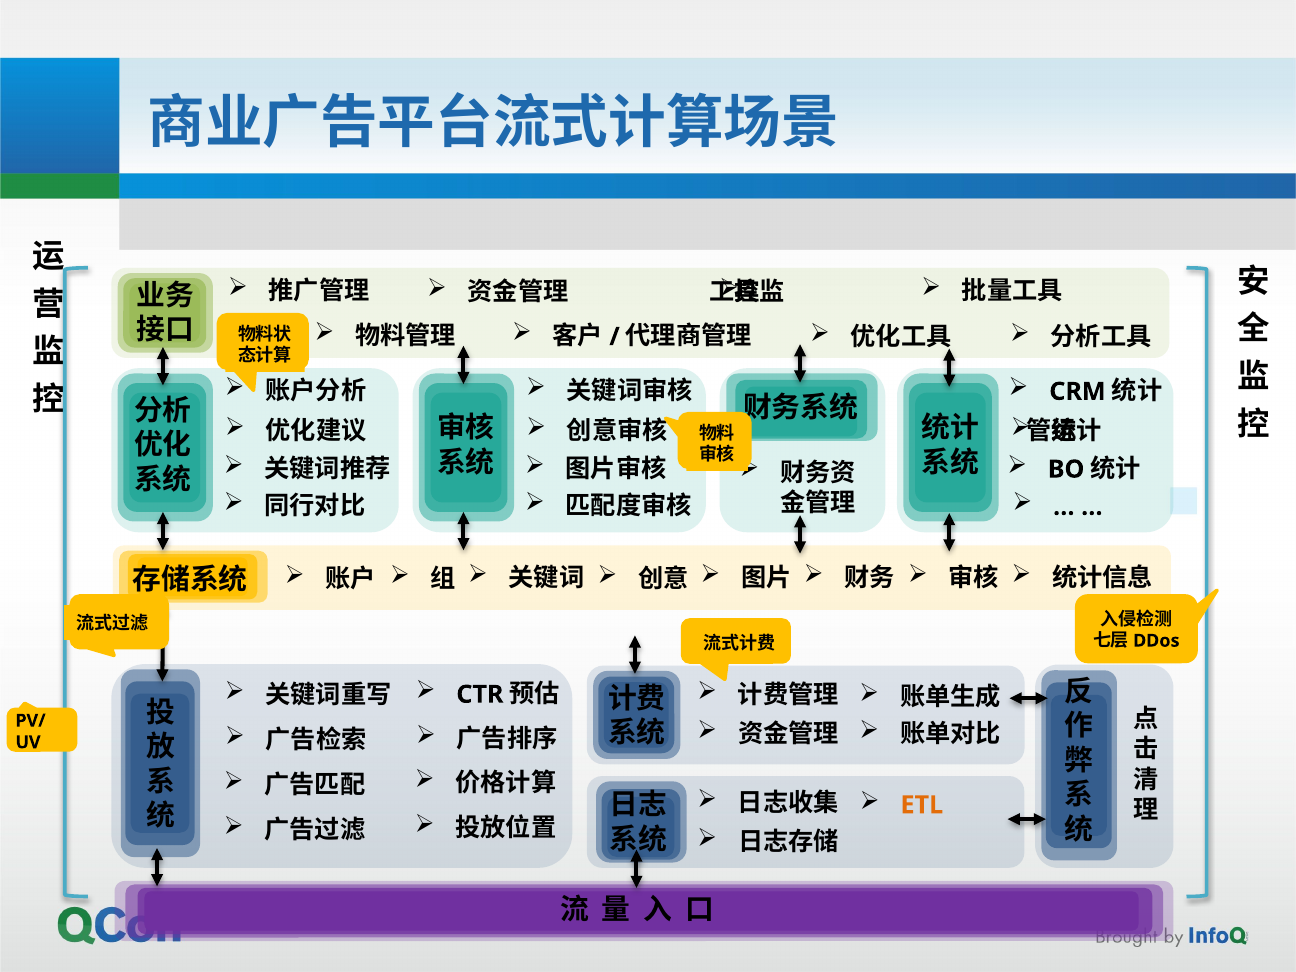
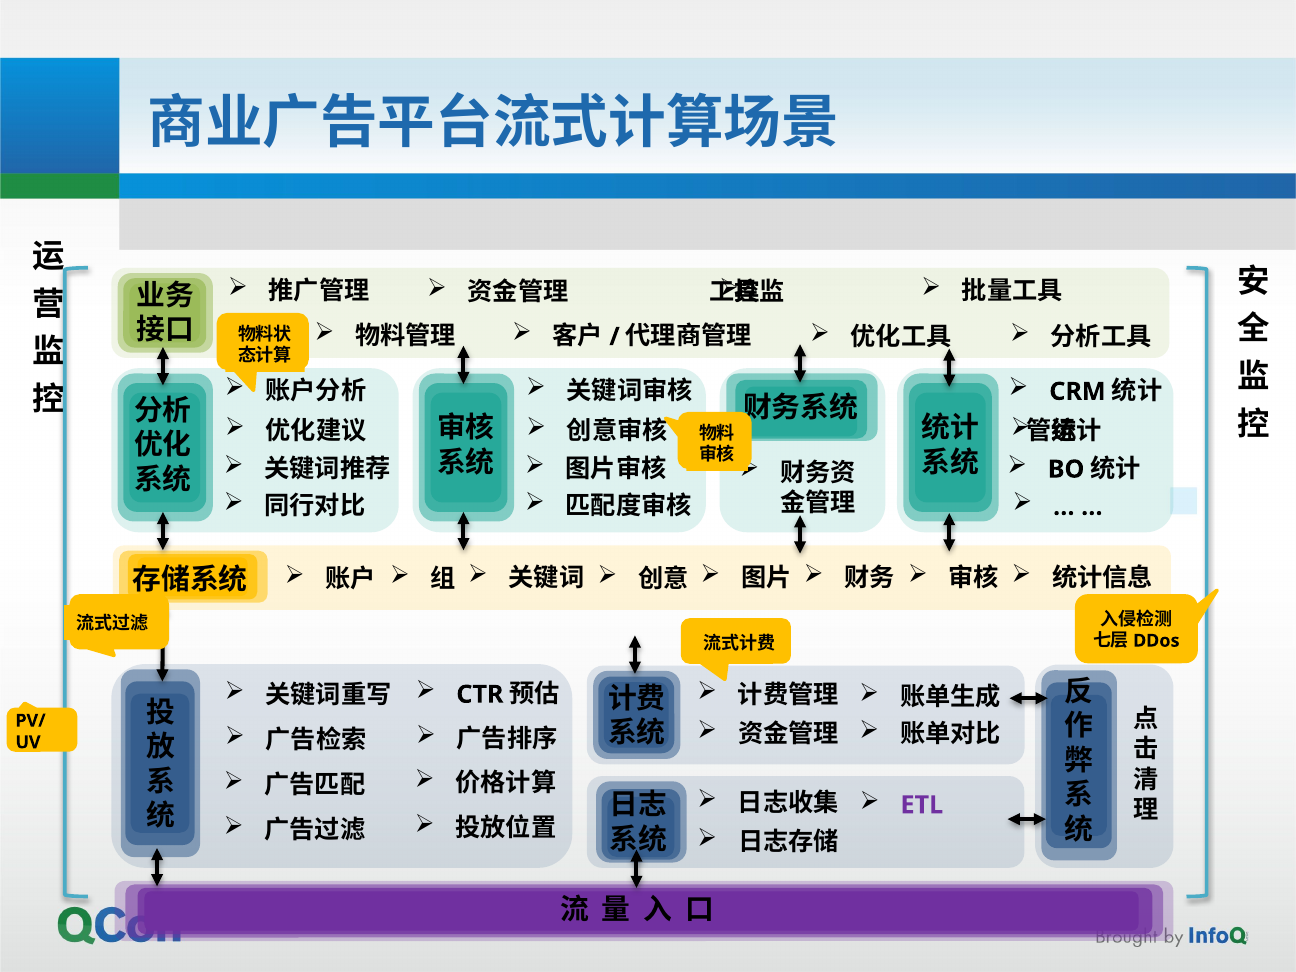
ETL colour: orange -> purple
